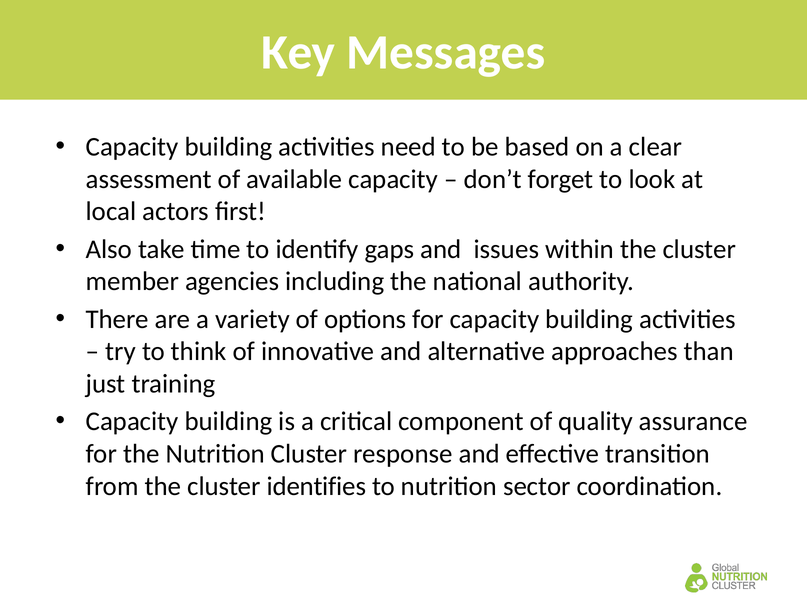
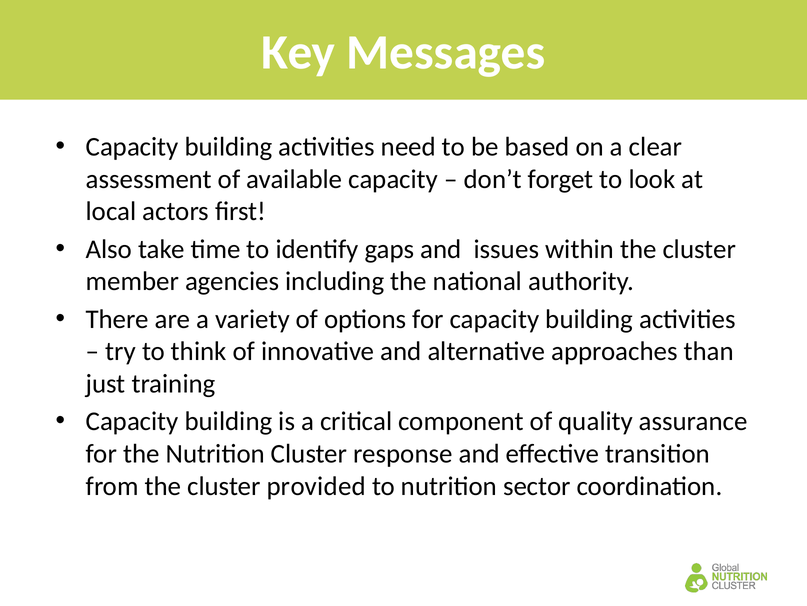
identifies: identifies -> provided
